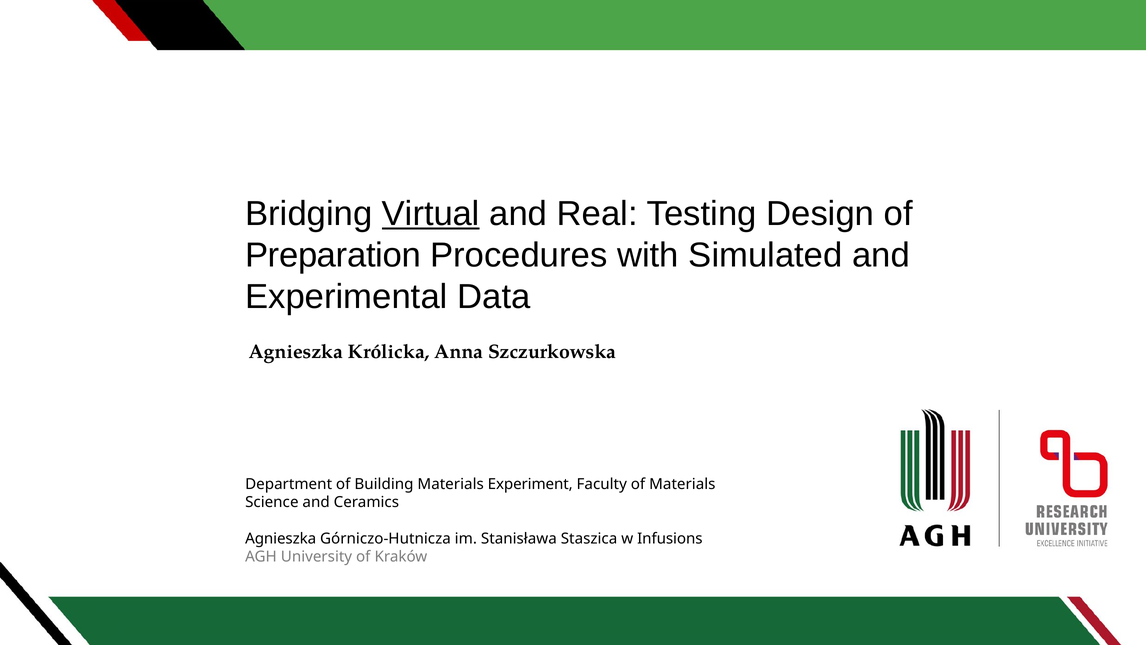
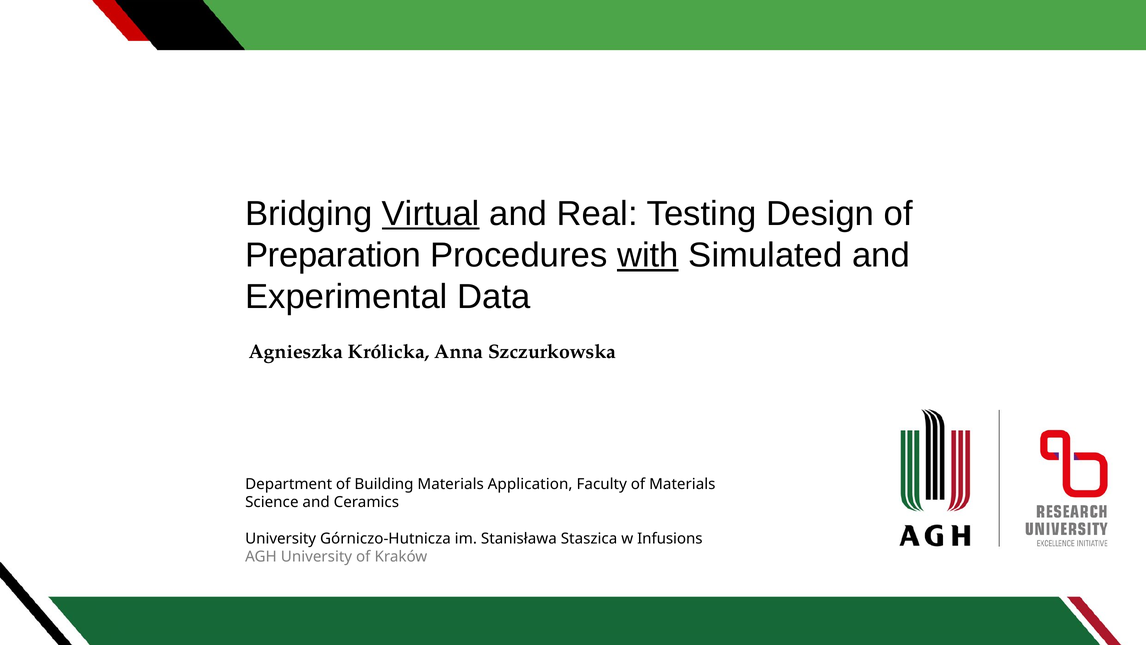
with underline: none -> present
Experiment: Experiment -> Application
Agnieszka at (281, 538): Agnieszka -> University
